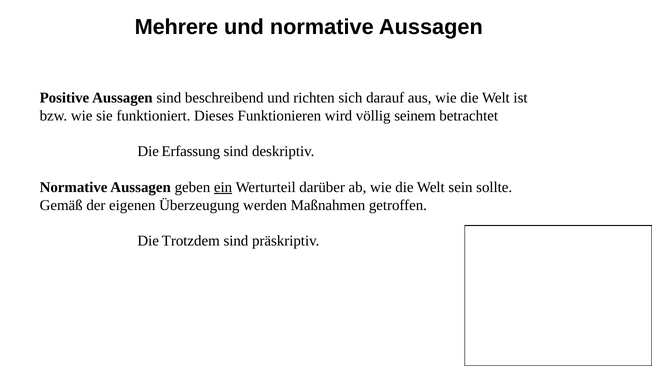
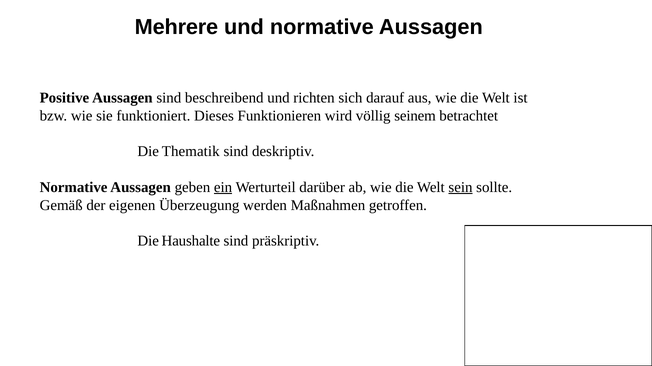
Erfassung: Erfassung -> Thematik
sein underline: none -> present
Trotzdem: Trotzdem -> Haushalte
